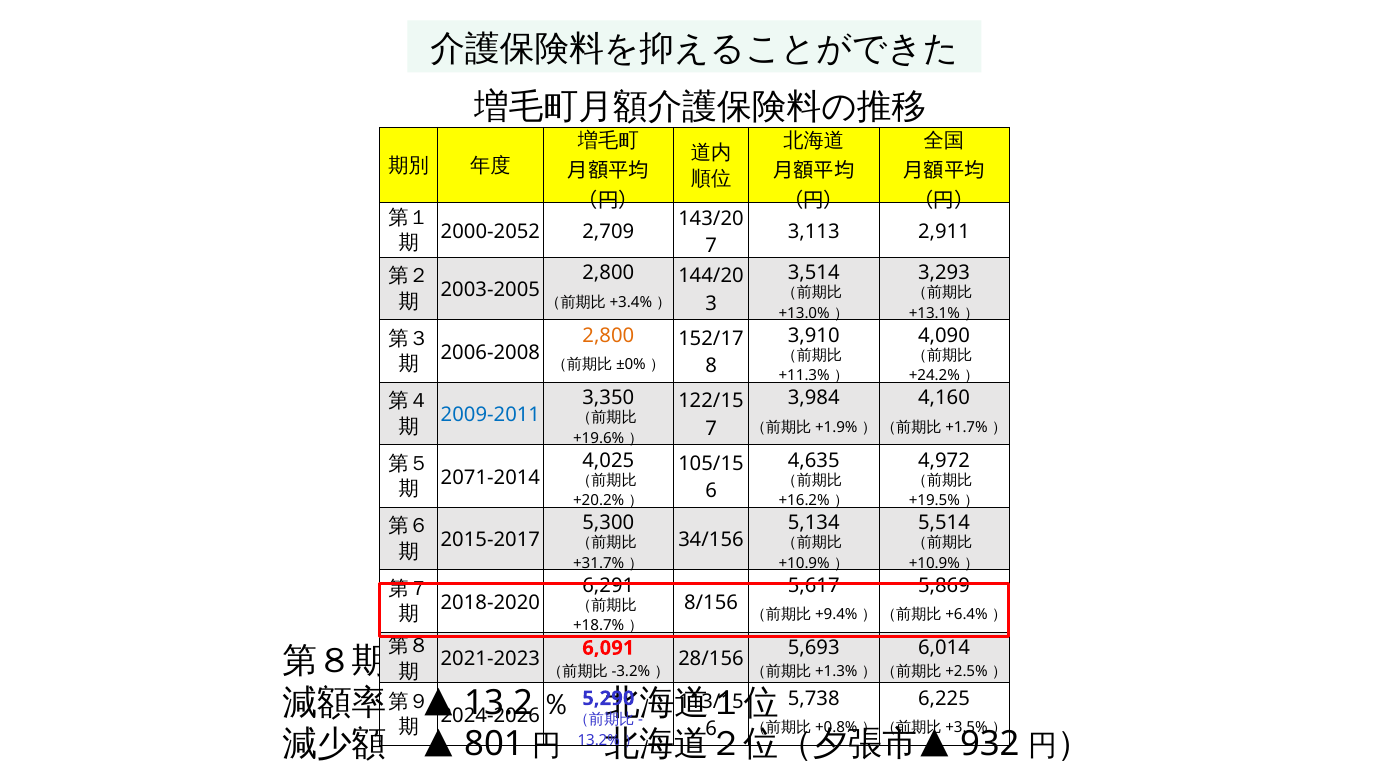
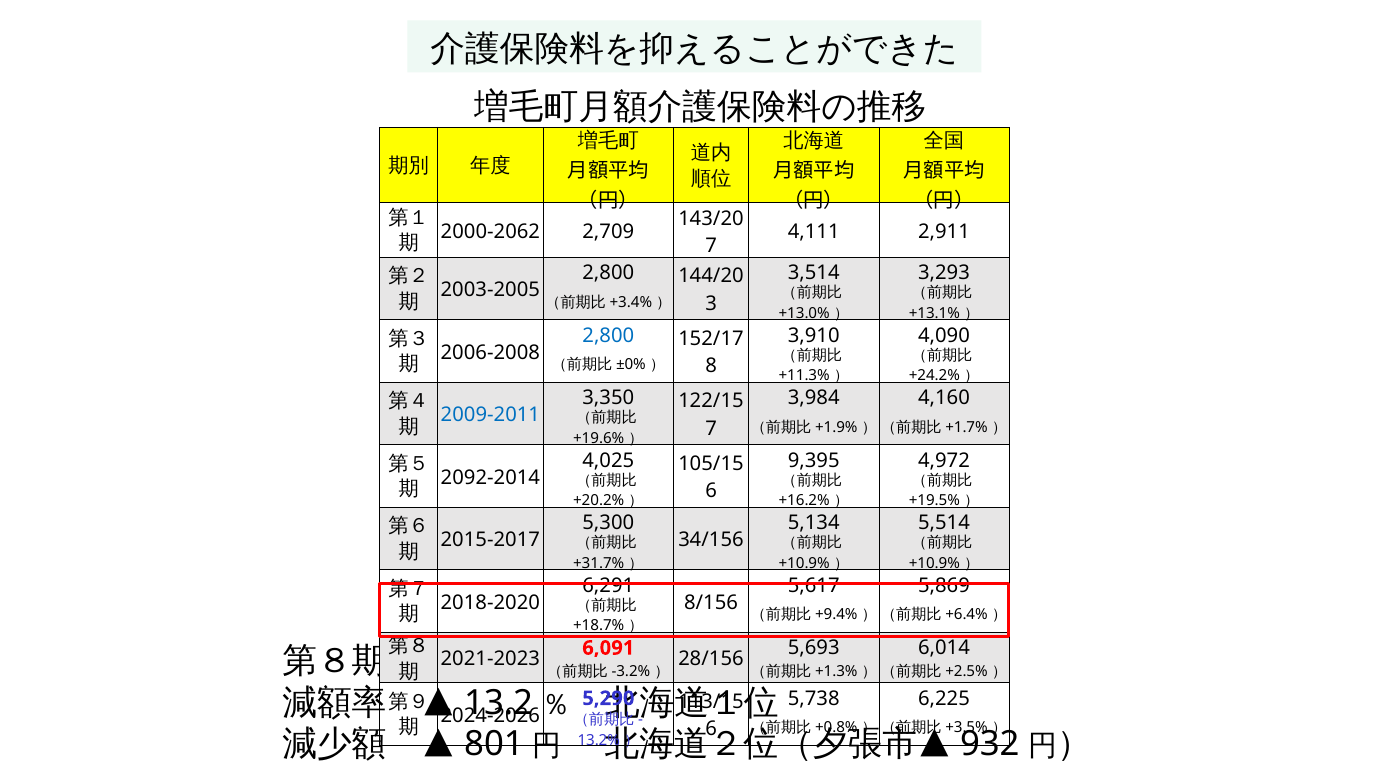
3,113: 3,113 -> 4,111
2000-2052: 2000-2052 -> 2000-2062
2,800 at (608, 336) colour: orange -> blue
4,635: 4,635 -> 9,395
2071-2014: 2071-2014 -> 2092-2014
